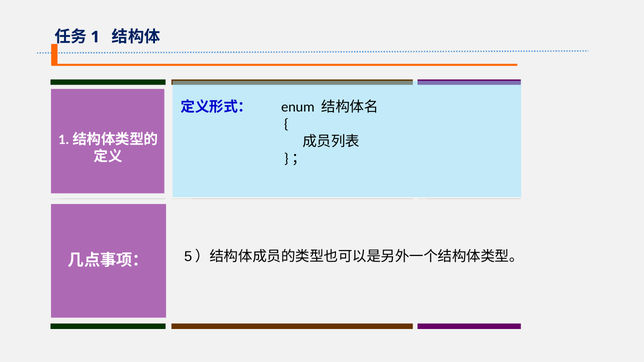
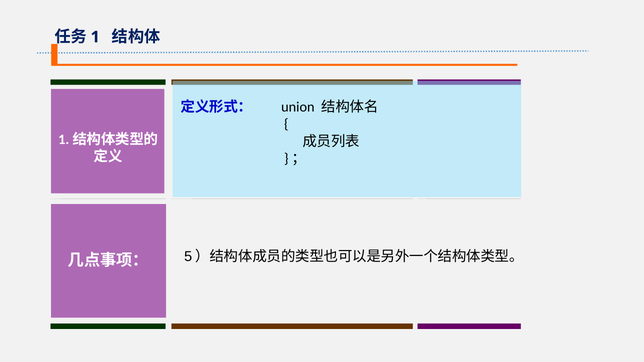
enum: enum -> union
